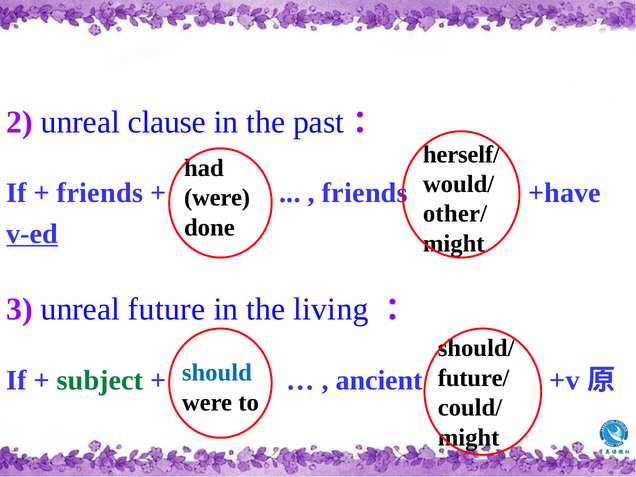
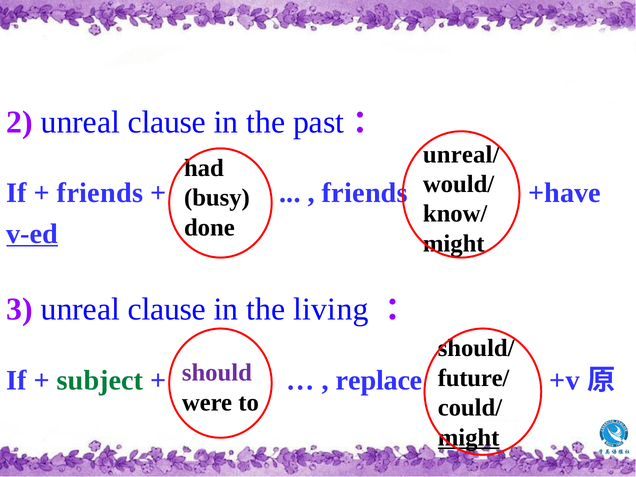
herself/: herself/ -> unreal/
were at (217, 198): were -> busy
other/: other/ -> know/
3 unreal future: future -> clause
should colour: blue -> purple
ancient: ancient -> replace
might at (469, 437) underline: none -> present
